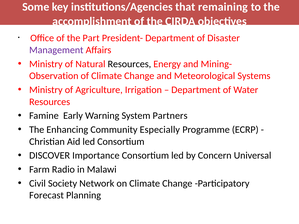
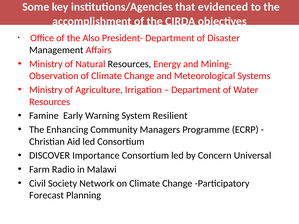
remaining: remaining -> evidenced
Part: Part -> Also
Management colour: purple -> black
Partners: Partners -> Resilient
Especially: Especially -> Managers
